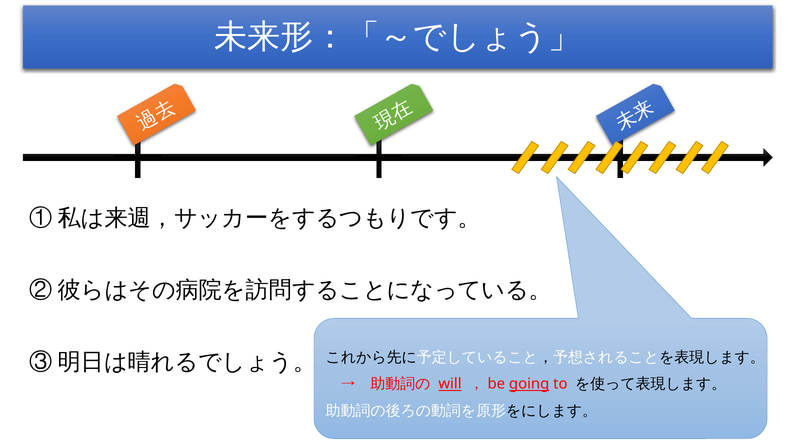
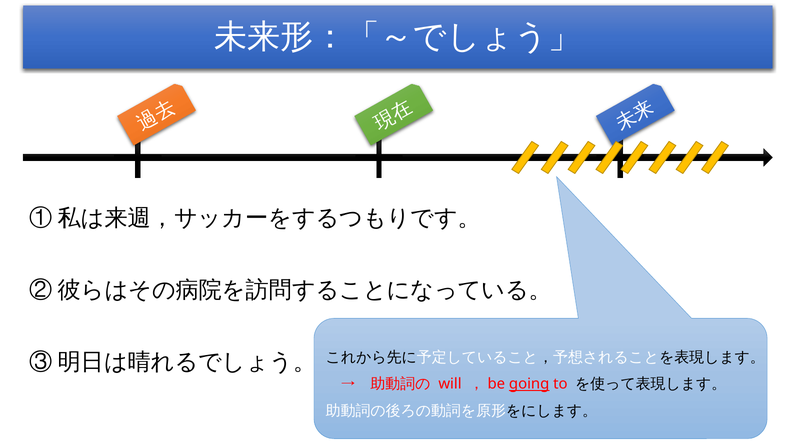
will underline: present -> none
